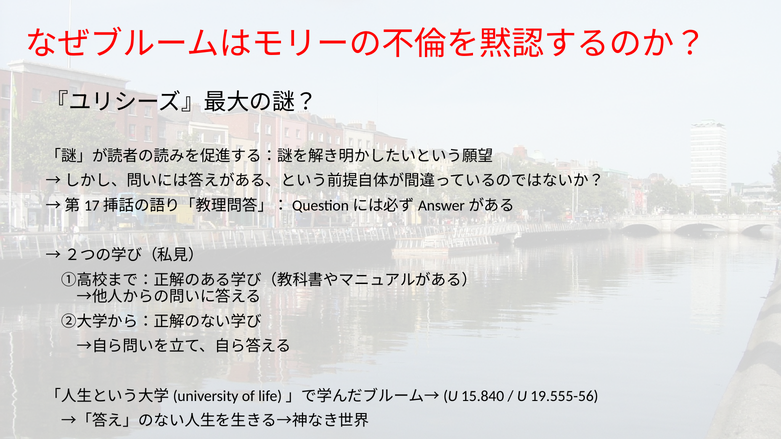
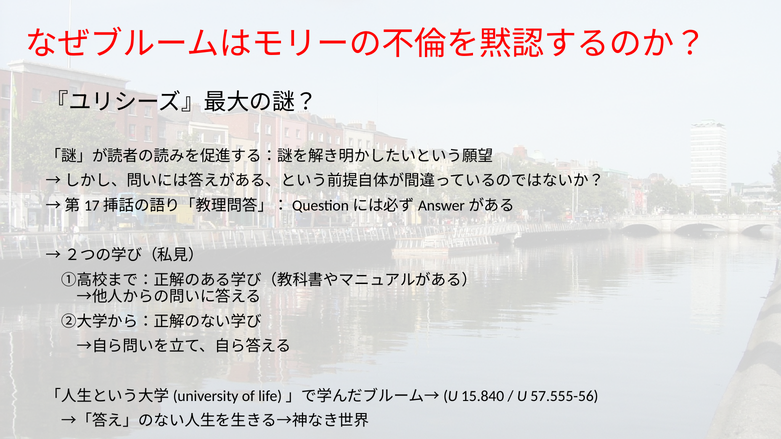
19.555-56: 19.555-56 -> 57.555-56
